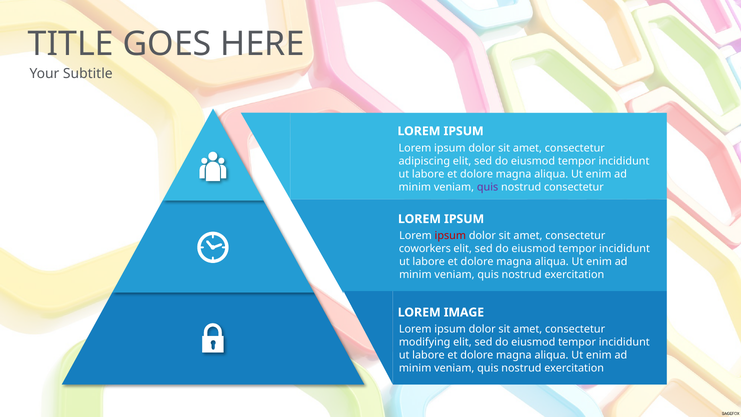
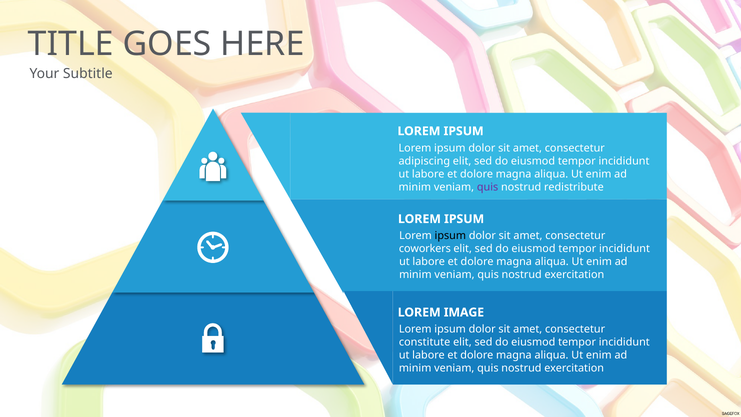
nostrud consectetur: consectetur -> redistribute
ipsum at (450, 236) colour: red -> black
modifying: modifying -> constitute
